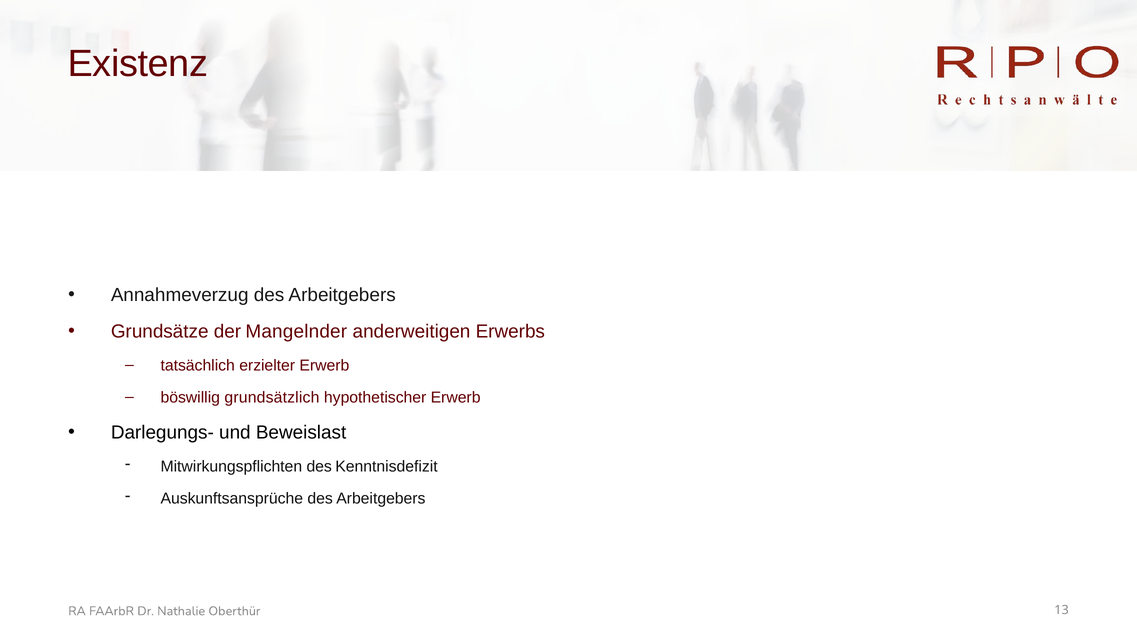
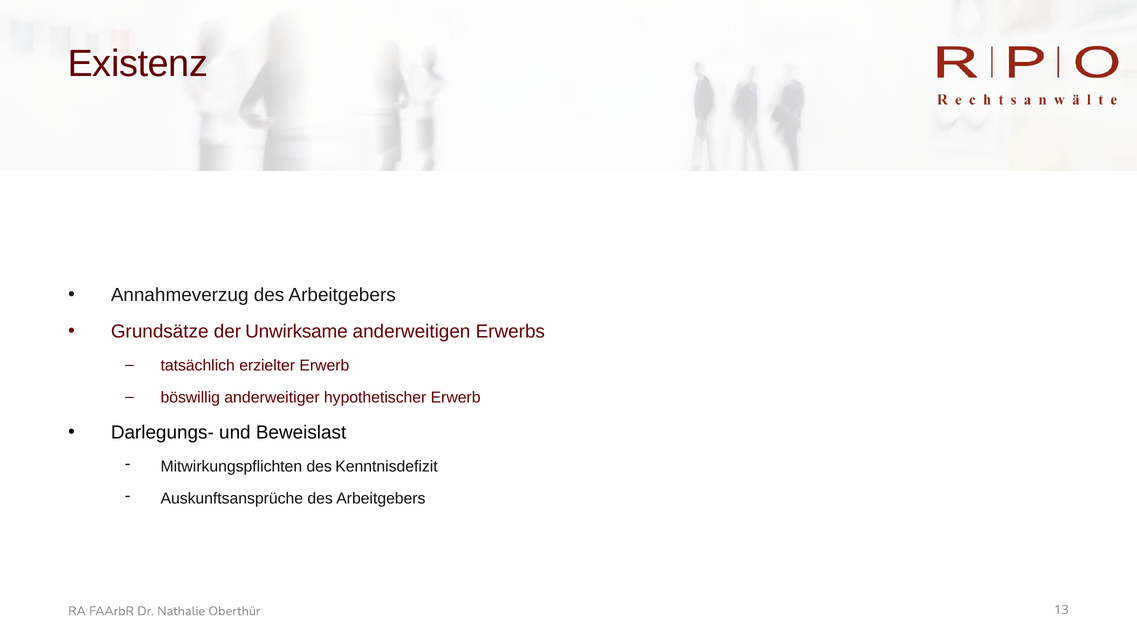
Mangelnder: Mangelnder -> Unwirksame
grundsätzlich: grundsätzlich -> anderweitiger
